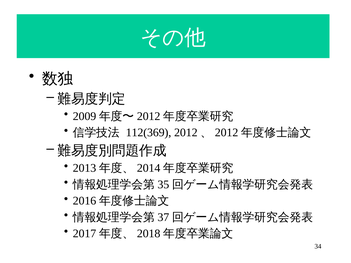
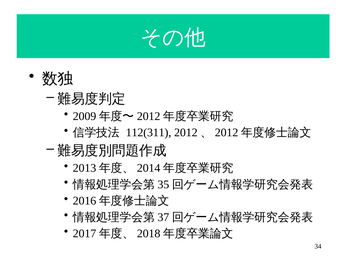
112(369: 112(369 -> 112(311
